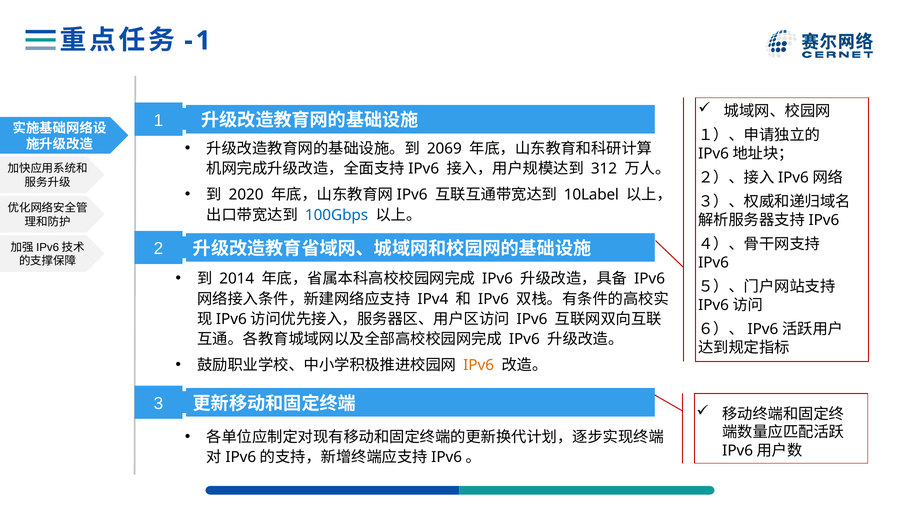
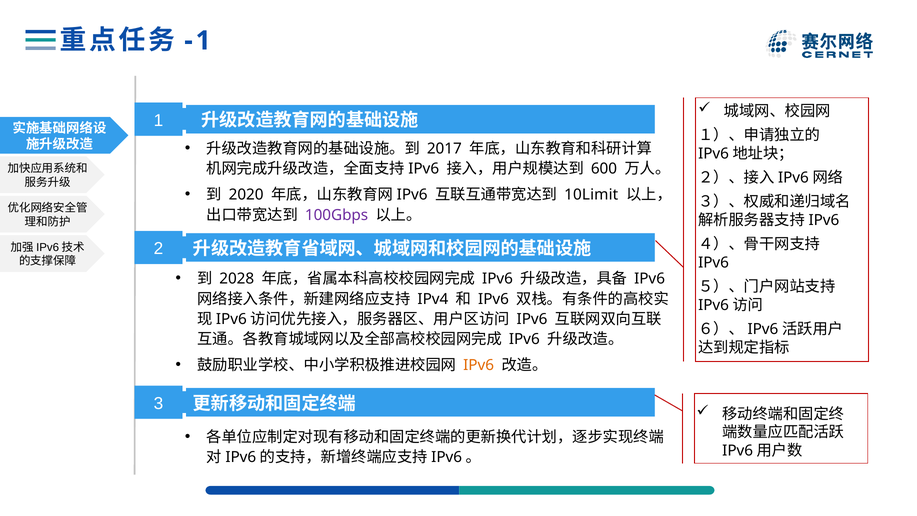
2069: 2069 -> 2017
312: 312 -> 600
10Label: 10Label -> 10Limit
100Gbps colour: blue -> purple
2014: 2014 -> 2028
